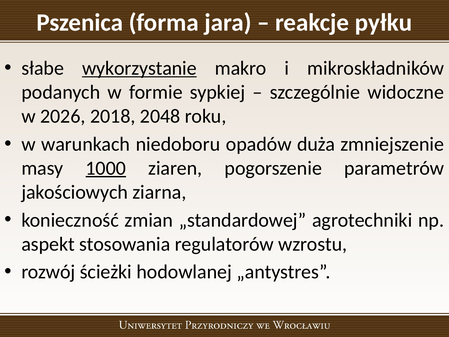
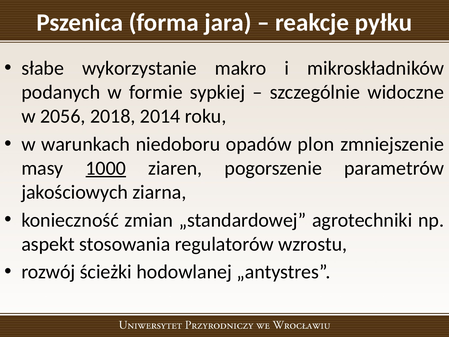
wykorzystanie underline: present -> none
2026: 2026 -> 2056
2048: 2048 -> 2014
duża: duża -> plon
